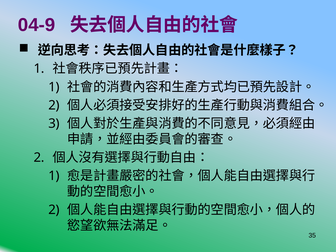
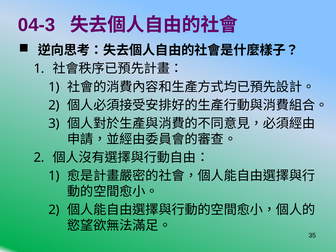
04-9: 04-9 -> 04-3
